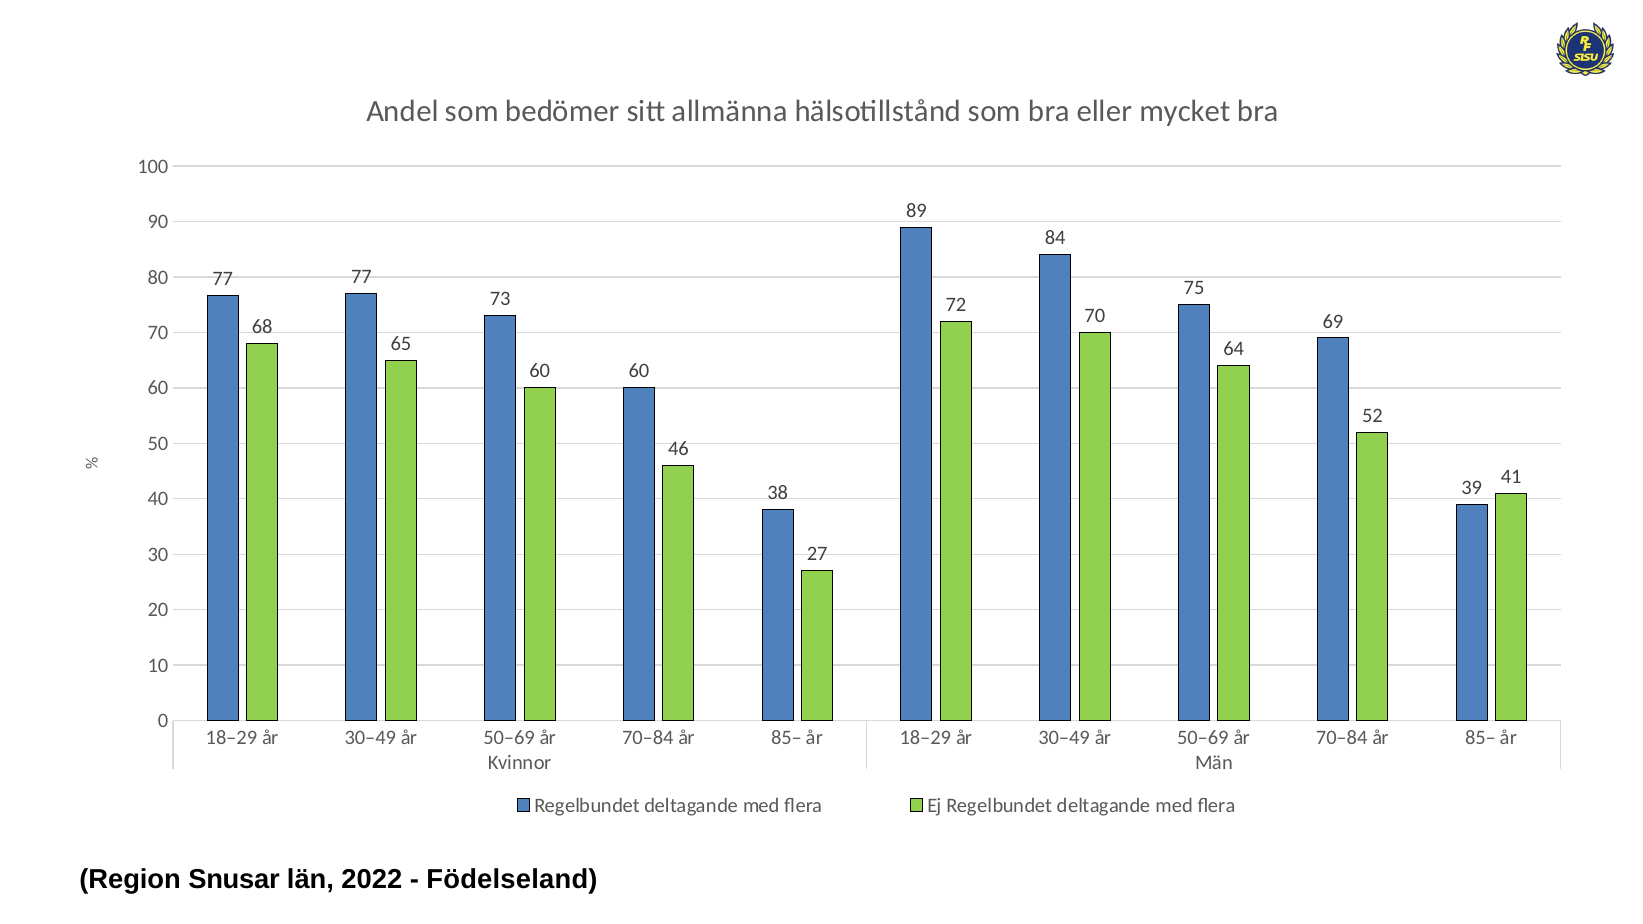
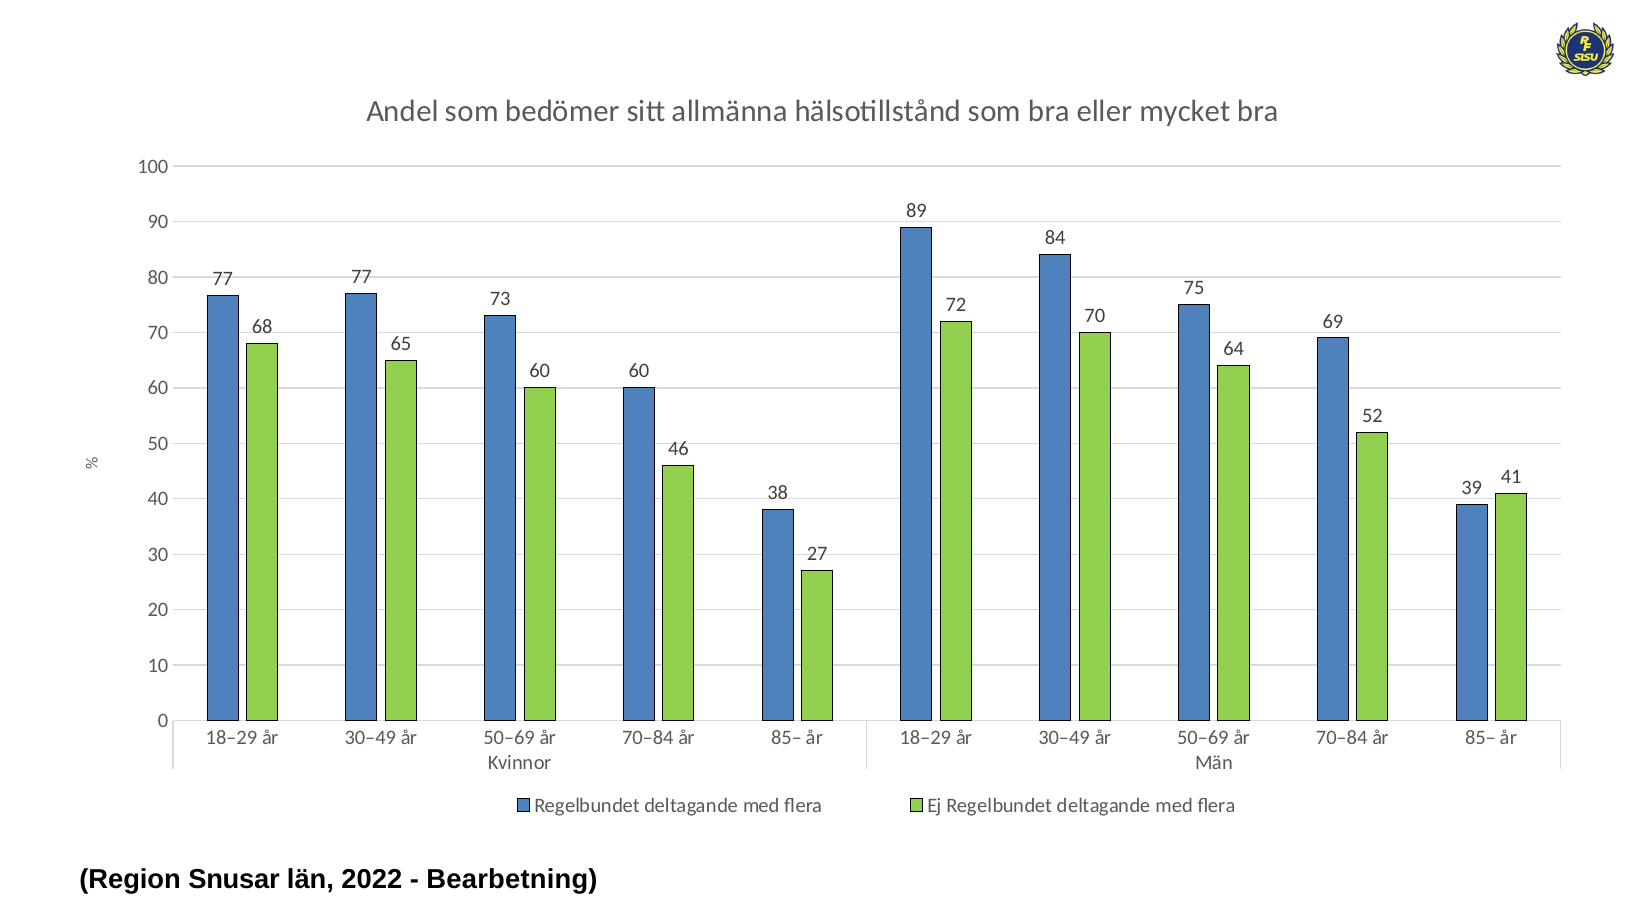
Födelseland: Födelseland -> Bearbetning
